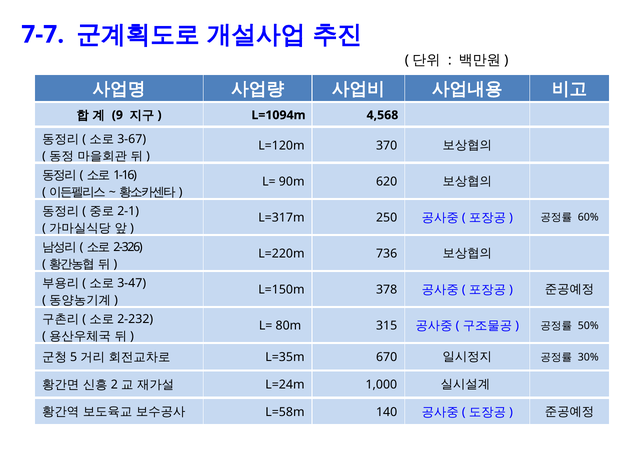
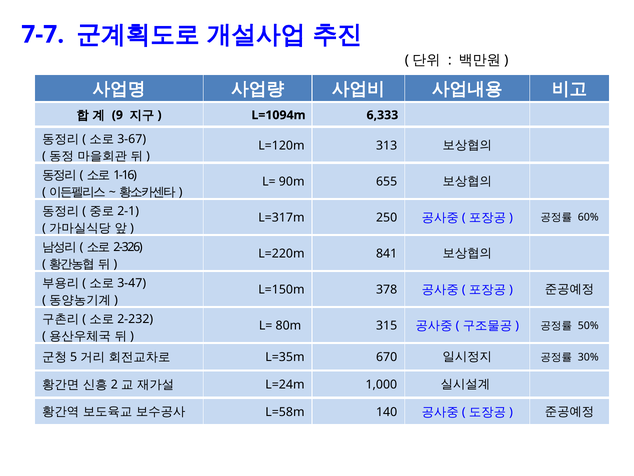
4,568: 4,568 -> 6,333
370: 370 -> 313
620: 620 -> 655
736: 736 -> 841
